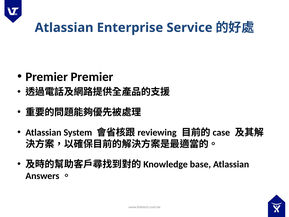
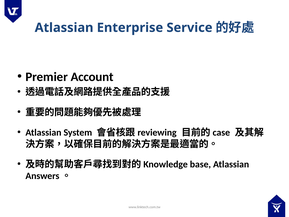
Premier Premier: Premier -> Account
